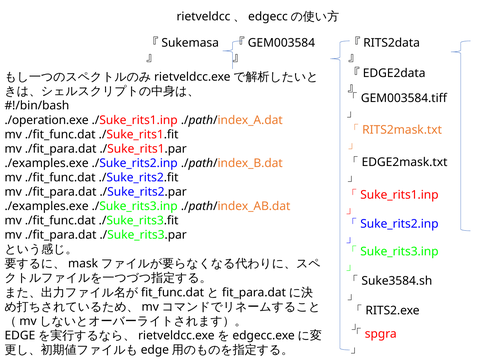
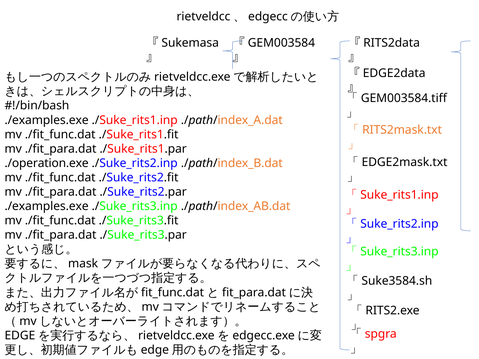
./operation.exe at (47, 120): ./operation.exe -> ./examples.exe
./examples.exe at (47, 163): ./examples.exe -> ./operation.exe
